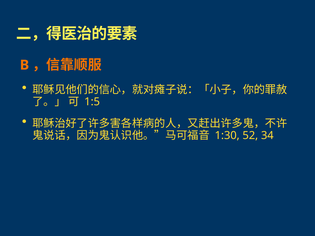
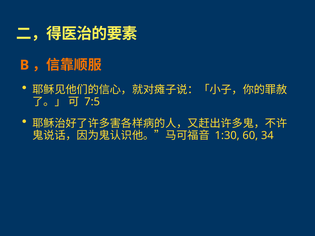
1:5: 1:5 -> 7:5
52: 52 -> 60
